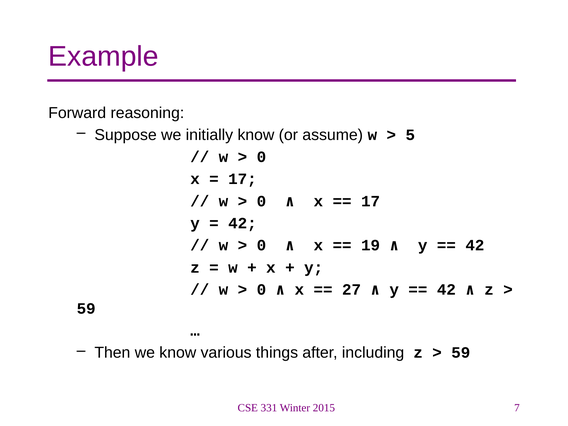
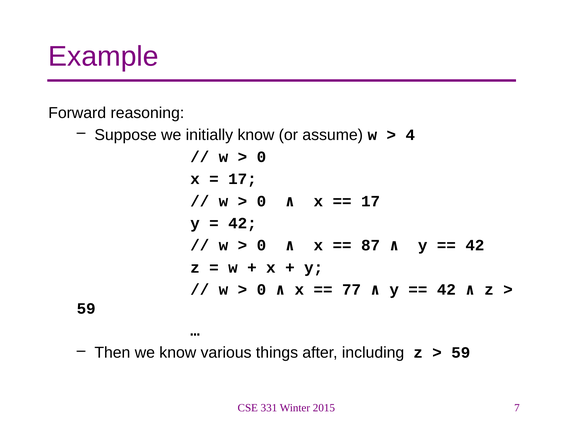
5: 5 -> 4
19: 19 -> 87
27: 27 -> 77
